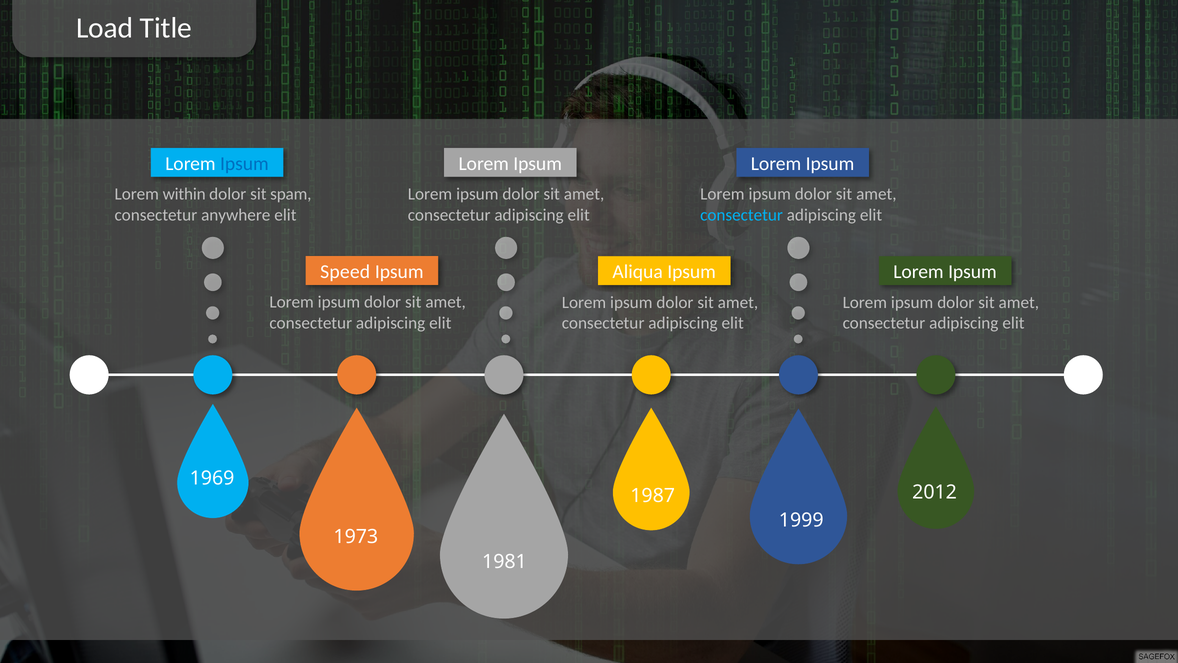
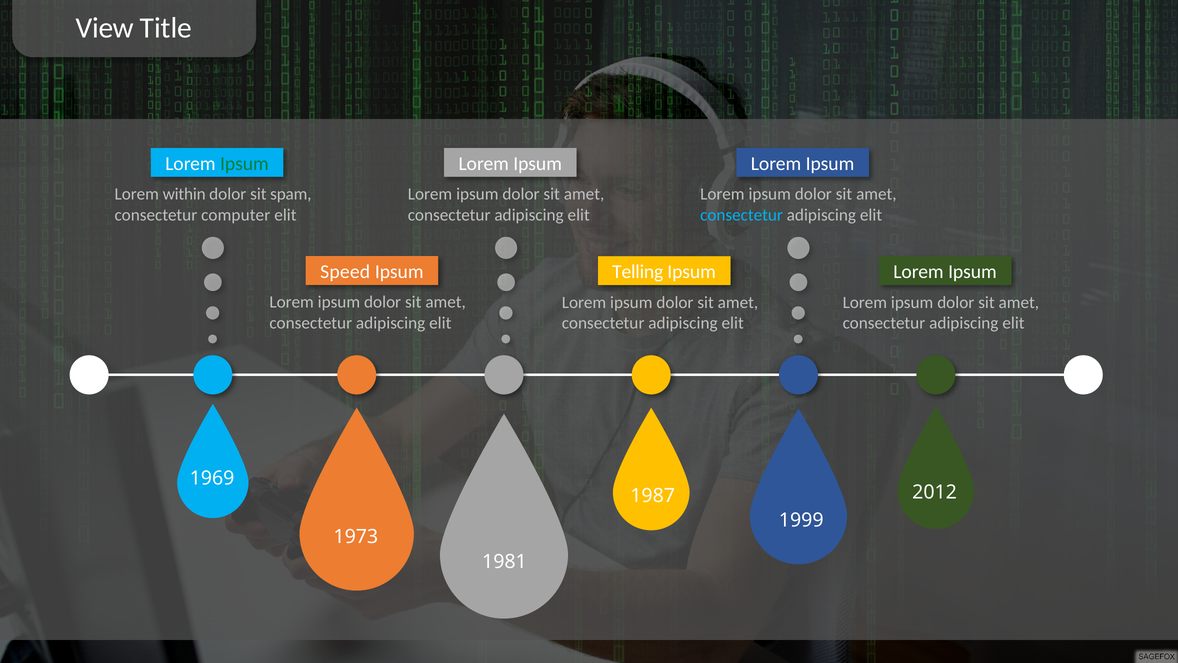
Load: Load -> View
Ipsum at (244, 164) colour: blue -> green
anywhere: anywhere -> computer
Aliqua: Aliqua -> Telling
